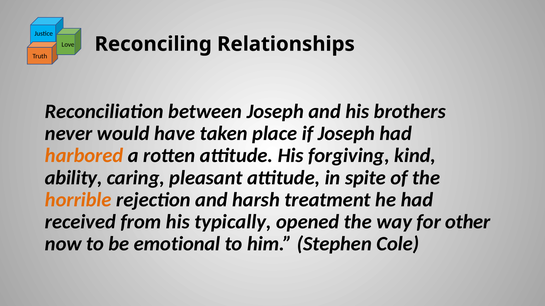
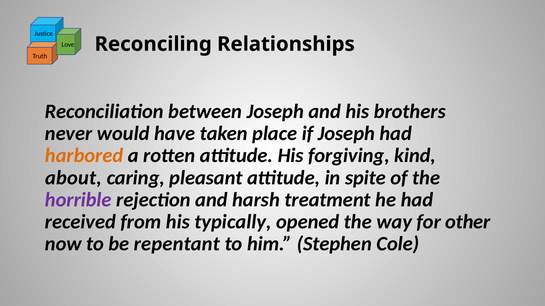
ability: ability -> about
horrible colour: orange -> purple
emotional: emotional -> repentant
